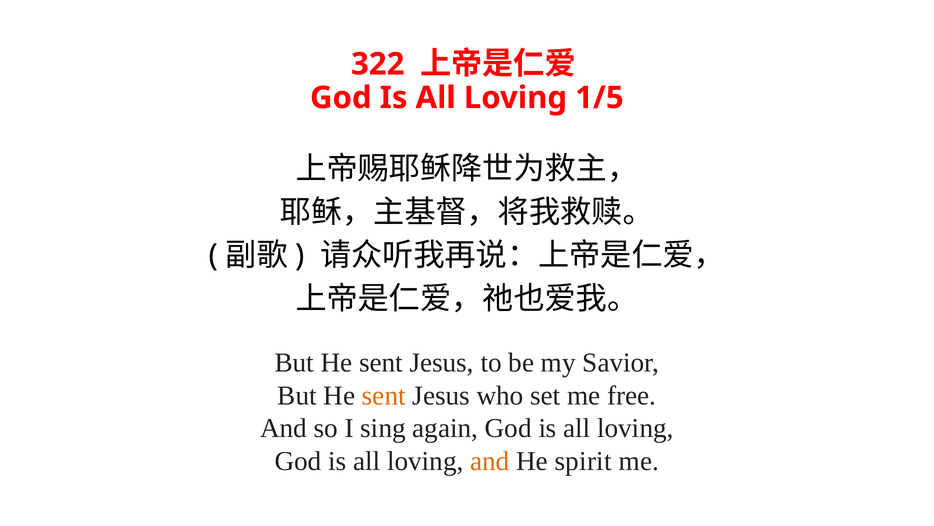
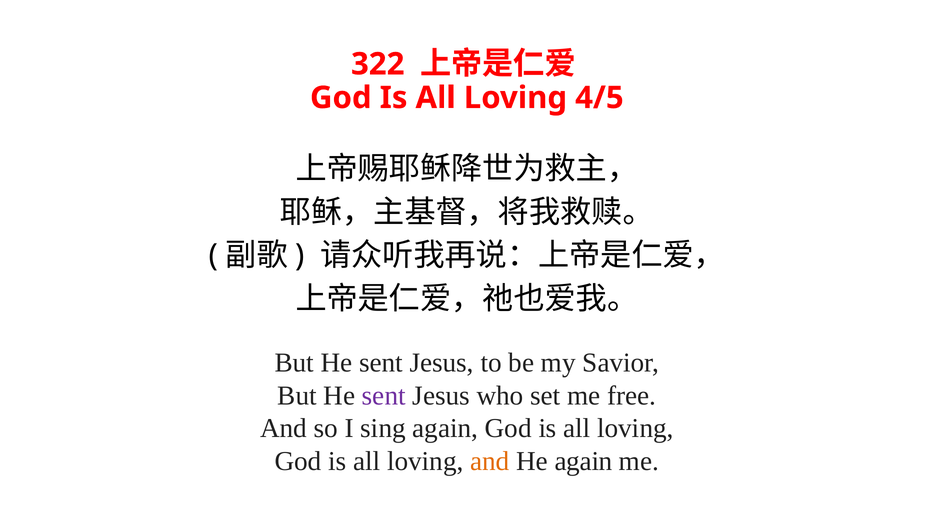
1/5: 1/5 -> 4/5
sent at (384, 395) colour: orange -> purple
He spirit: spirit -> again
